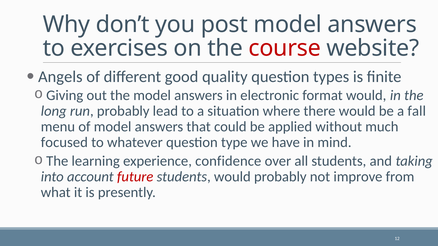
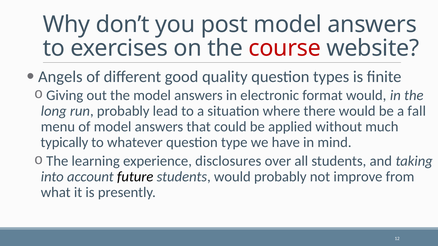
focused: focused -> typically
confidence: confidence -> disclosures
future colour: red -> black
